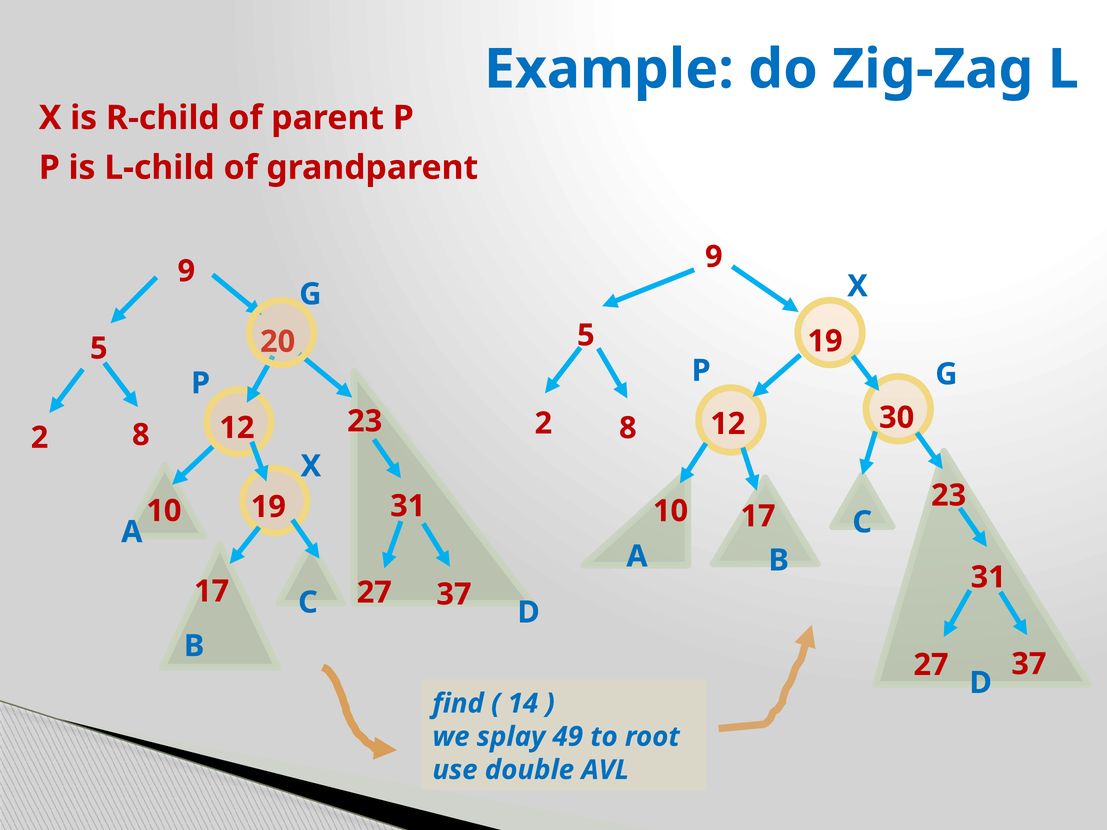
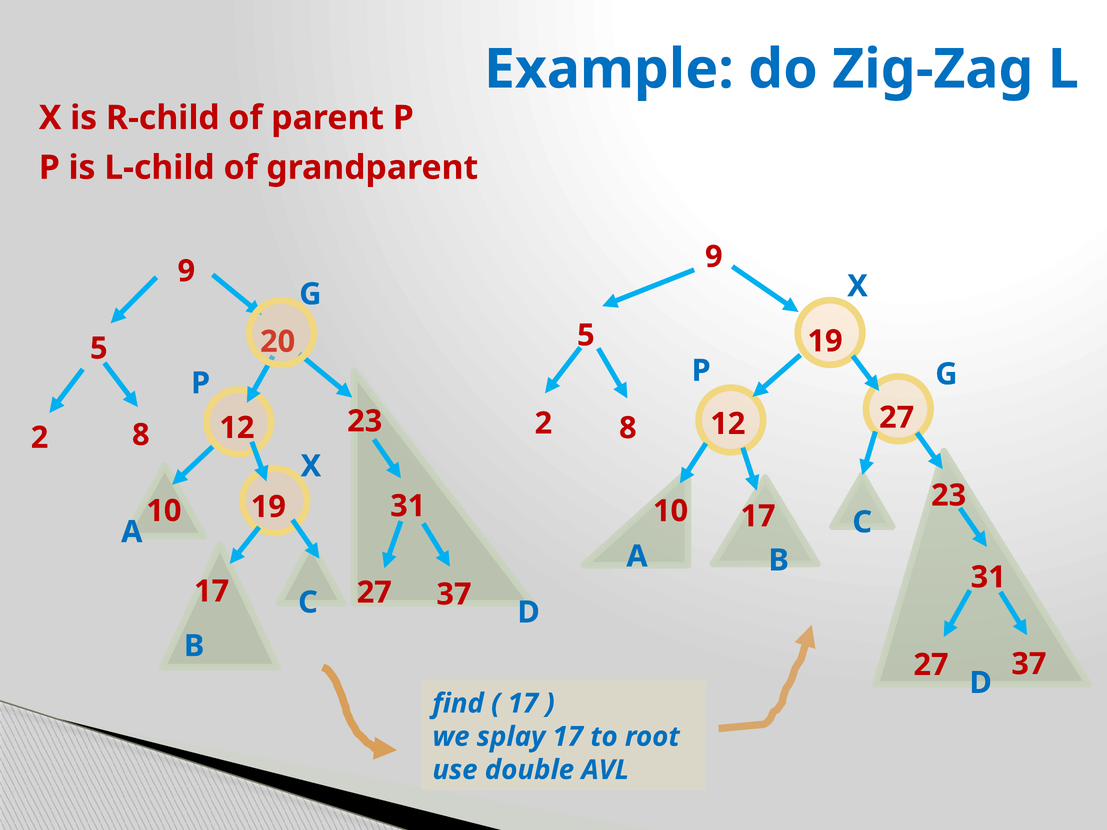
12 30: 30 -> 27
14 at (523, 704): 14 -> 17
splay 49: 49 -> 17
